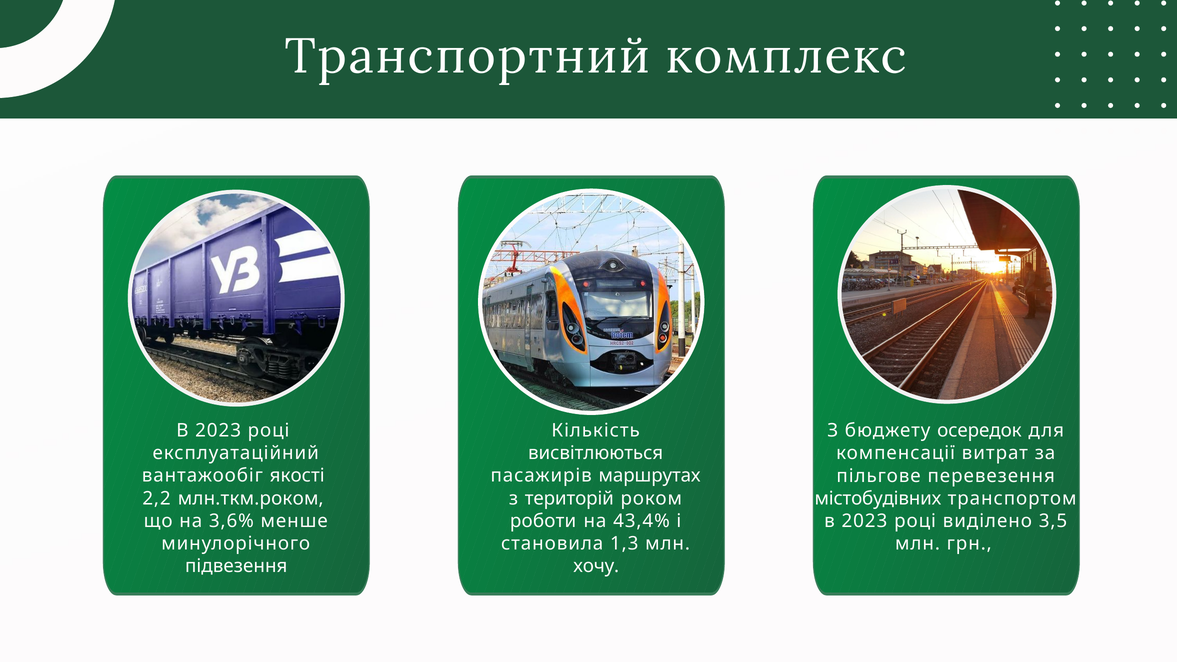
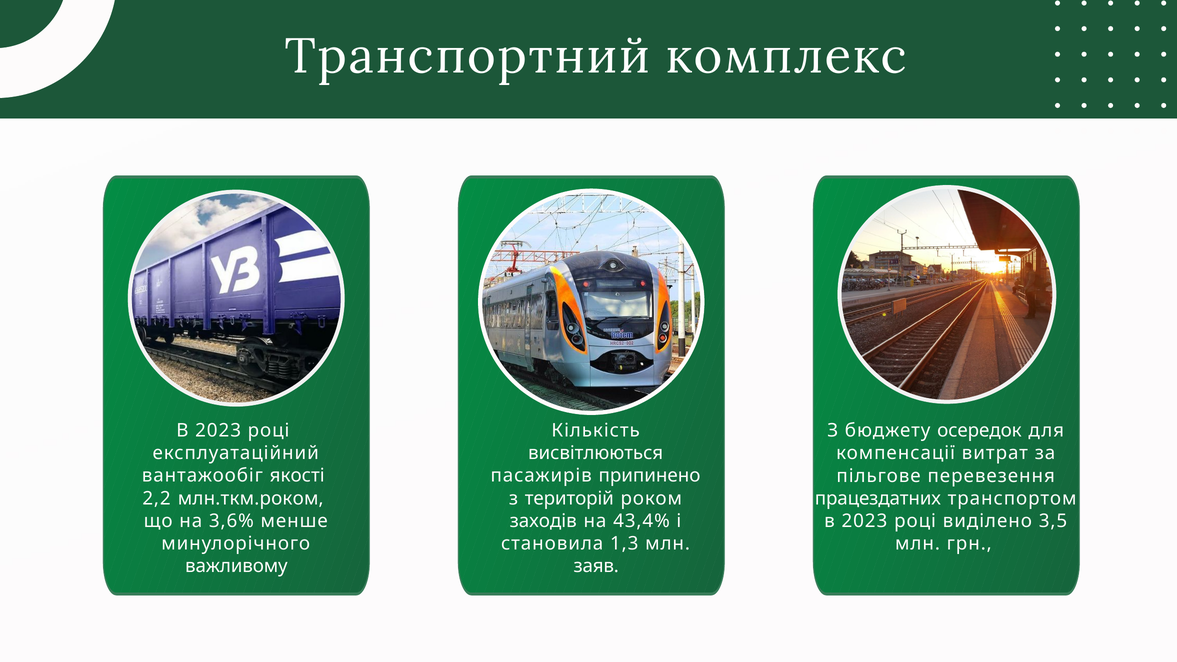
маршрутах: маршрутах -> припинено
містобудівних: містобудівних -> працездатних
роботи: роботи -> заходів
підвезення: підвезення -> важливому
хочу: хочу -> заяв
